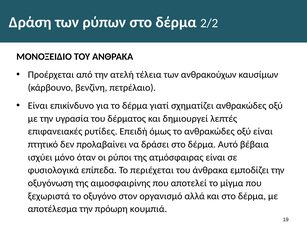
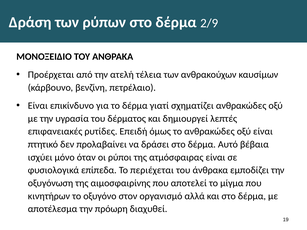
2/2: 2/2 -> 2/9
ξεχωριστά: ξεχωριστά -> κινητήρων
κουμπιά: κουμπιά -> διαχυθεί
